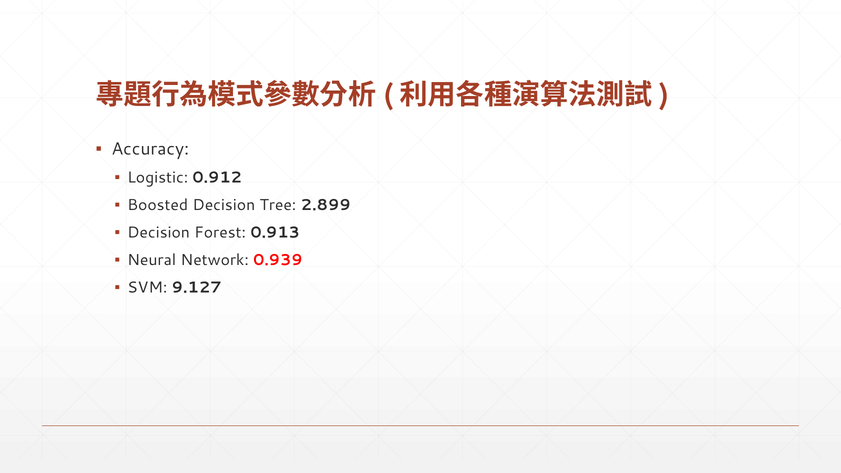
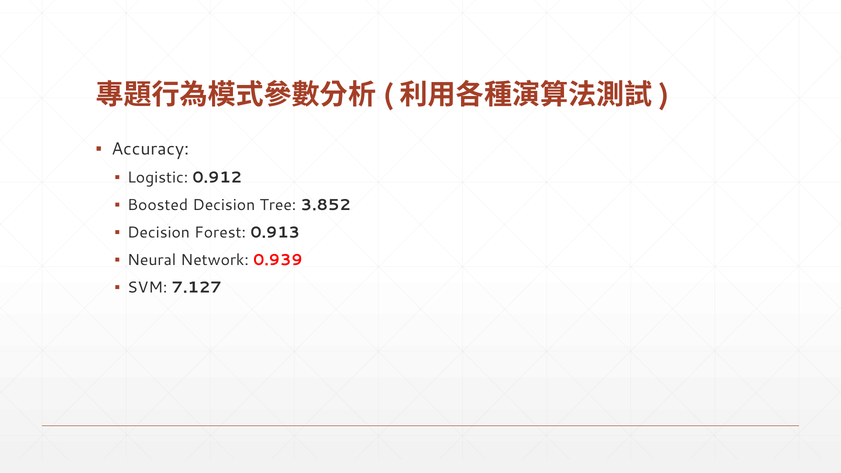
2.899: 2.899 -> 3.852
9.127: 9.127 -> 7.127
